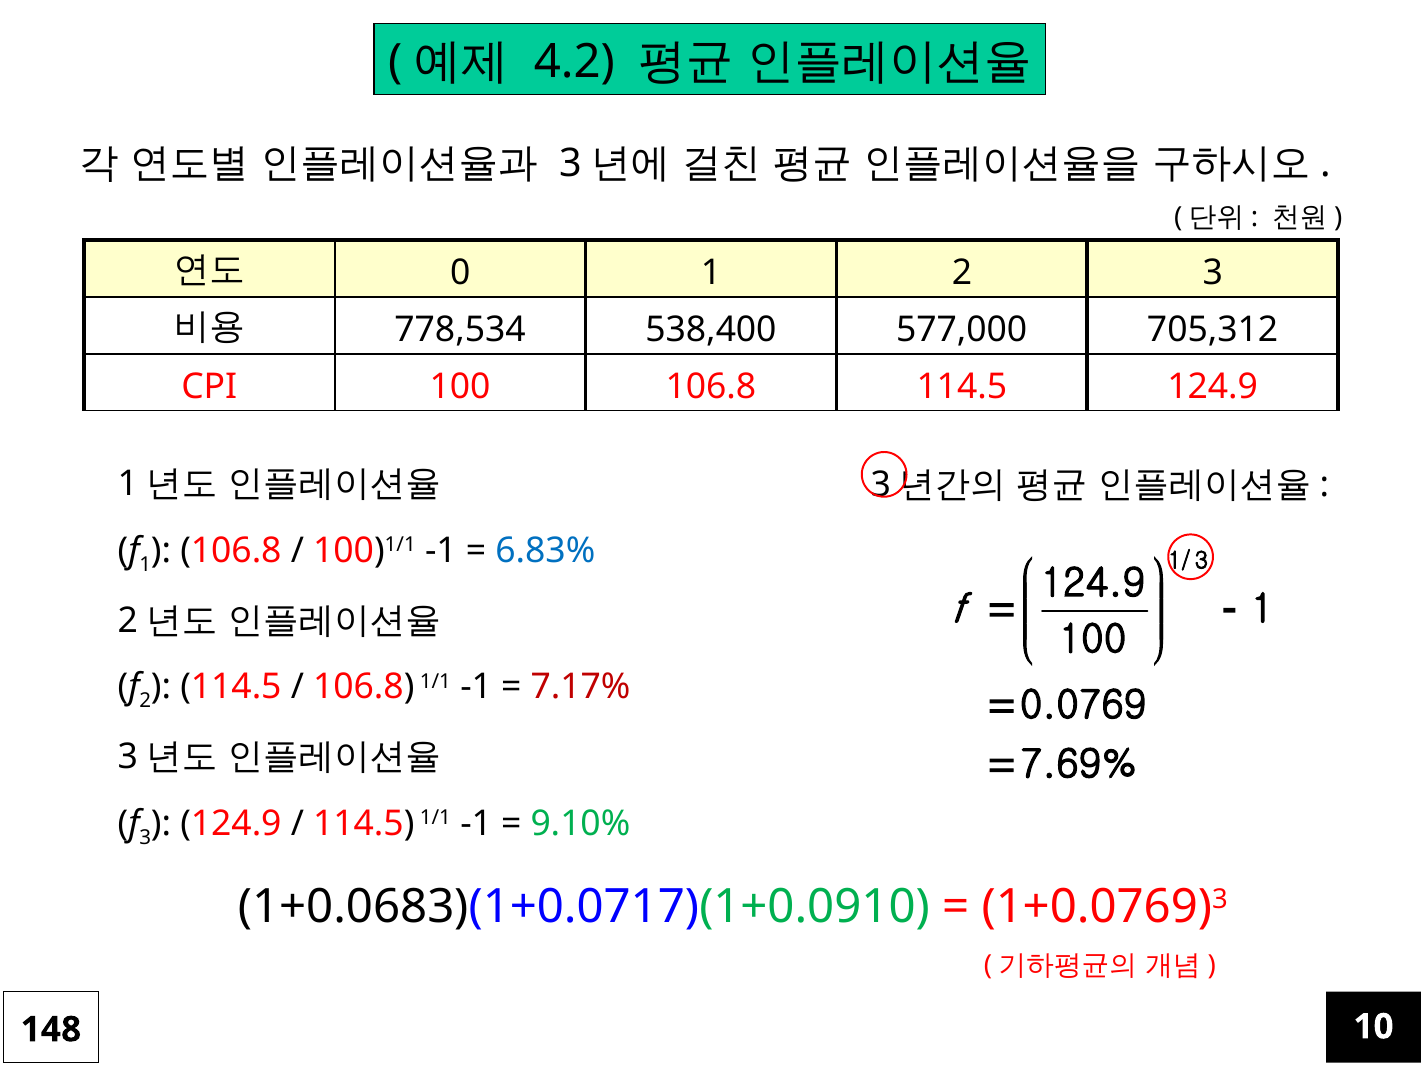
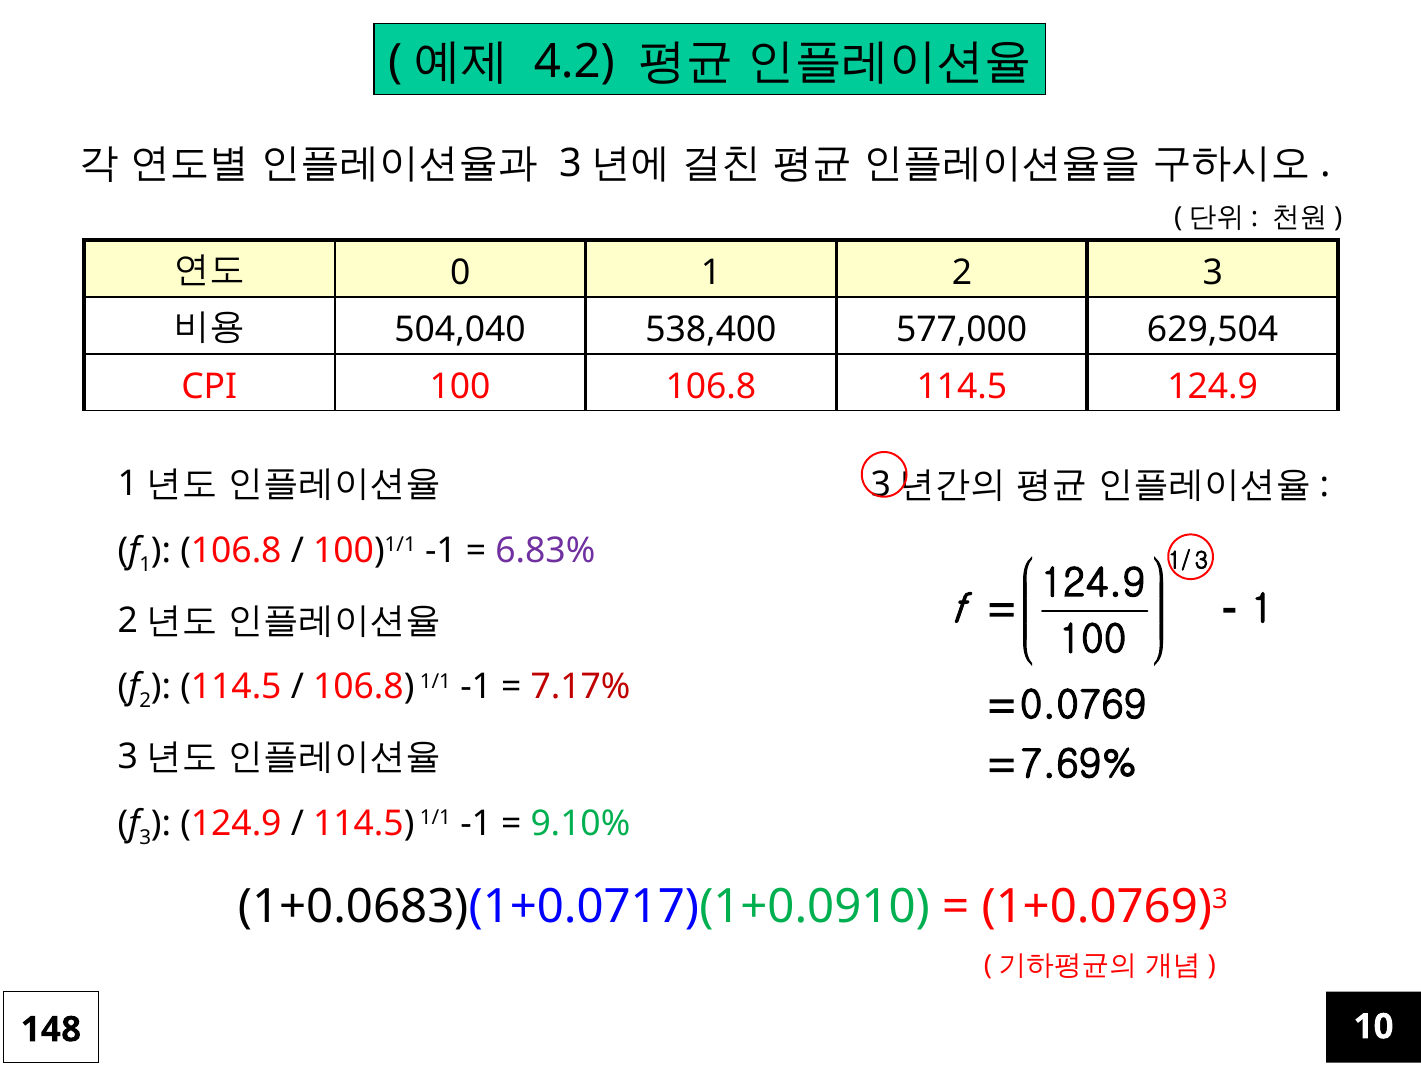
778,534: 778,534 -> 504,040
705,312: 705,312 -> 629,504
6.83% colour: blue -> purple
